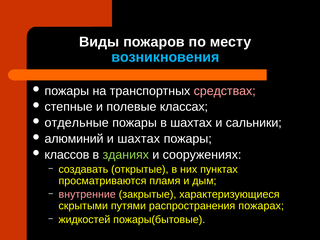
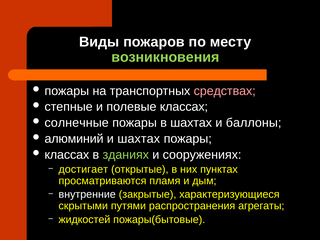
возникновения colour: light blue -> light green
отдельные: отдельные -> cолнечные
сальники: сальники -> баллоны
классов at (67, 155): классов -> классах
создавать: создавать -> достигает
внутренние colour: pink -> white
пожарах: пожарах -> агрегаты
